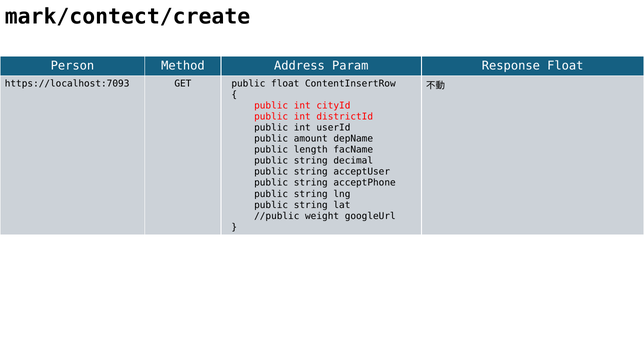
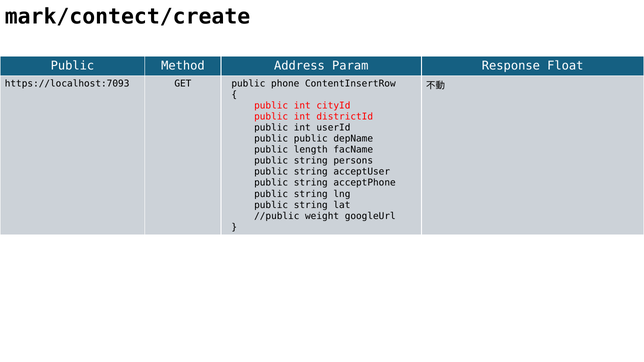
Person at (72, 66): Person -> Public
public float: float -> phone
public amount: amount -> public
decimal: decimal -> persons
